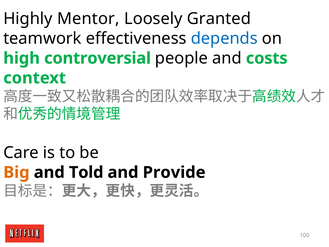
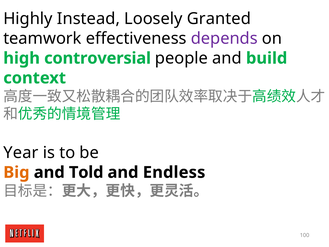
Mentor: Mentor -> Instead
depends colour: blue -> purple
costs: costs -> build
Care: Care -> Year
Provide: Provide -> Endless
